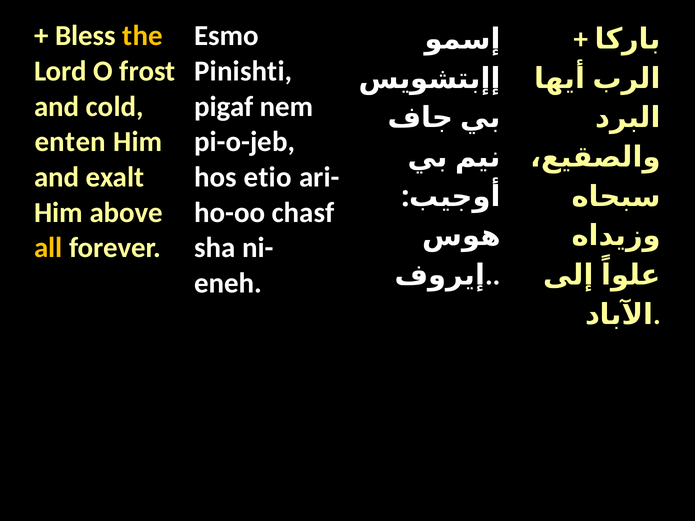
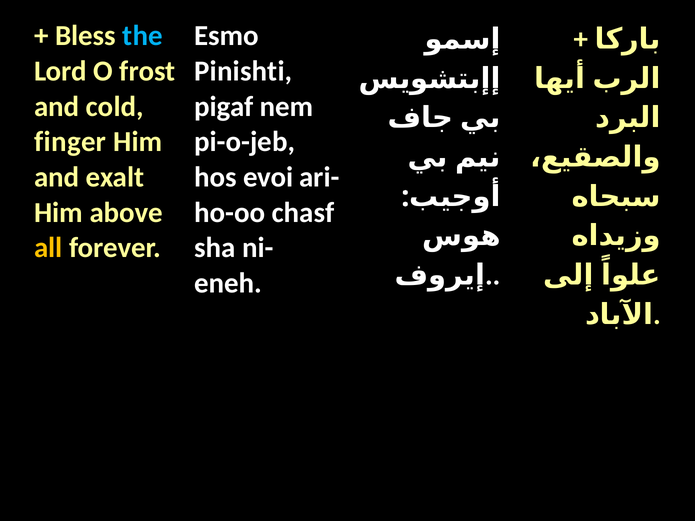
the colour: yellow -> light blue
enten: enten -> finger
etio: etio -> evoi
